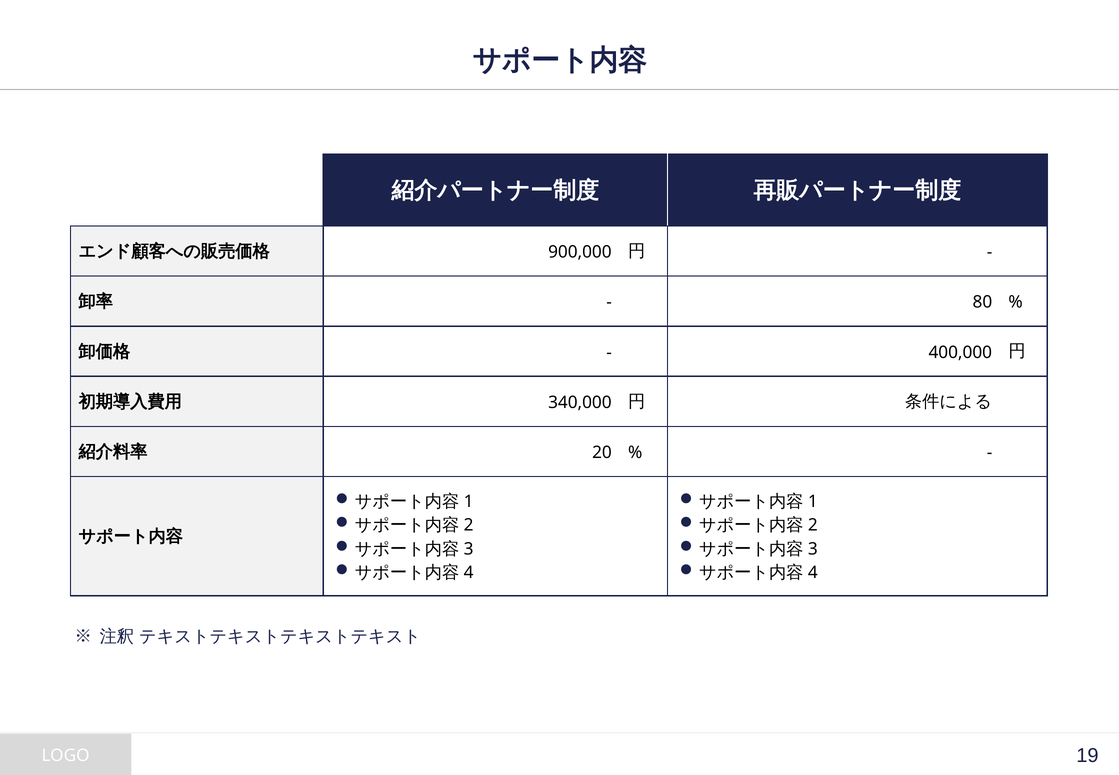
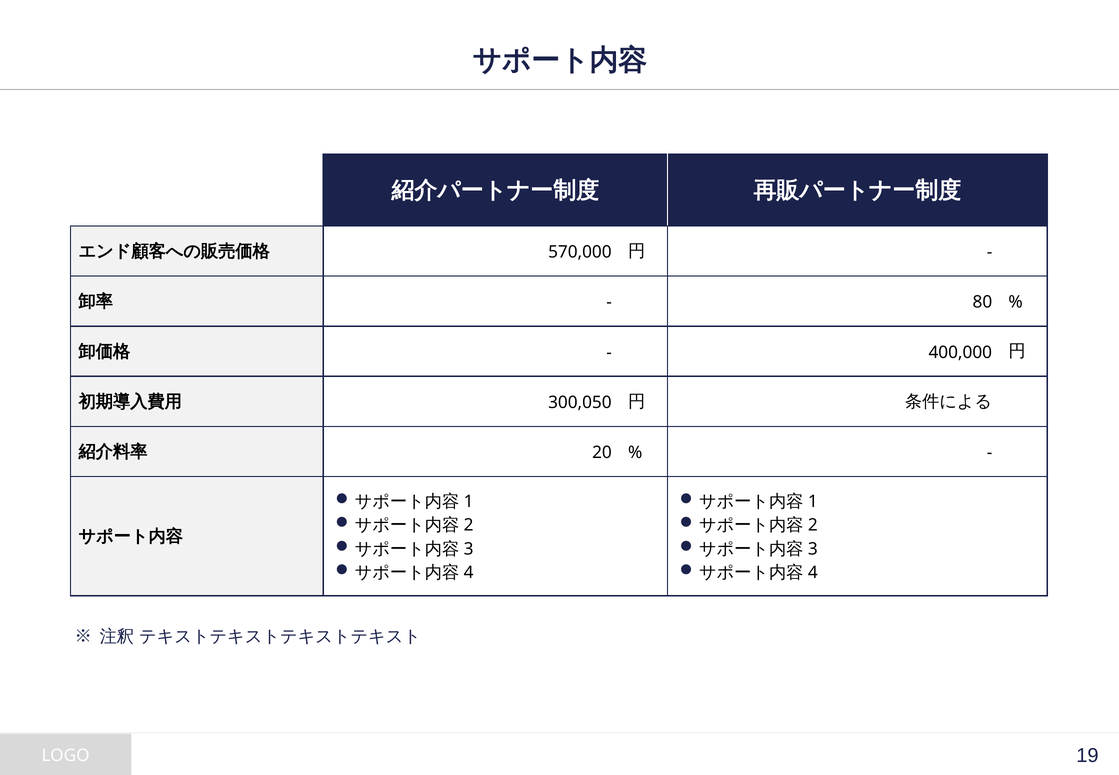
900,000: 900,000 -> 570,000
340,000: 340,000 -> 300,050
